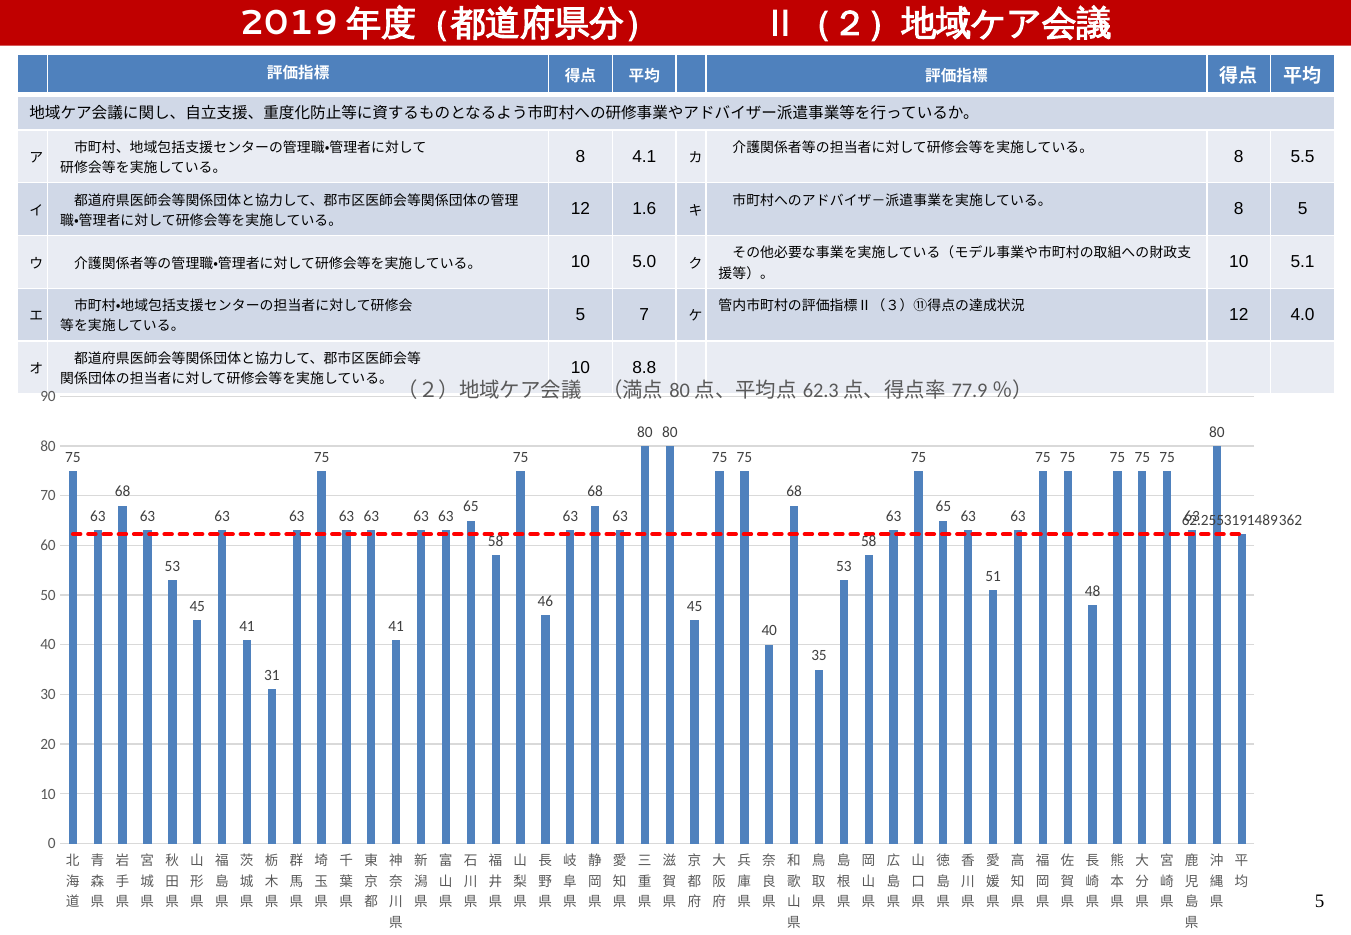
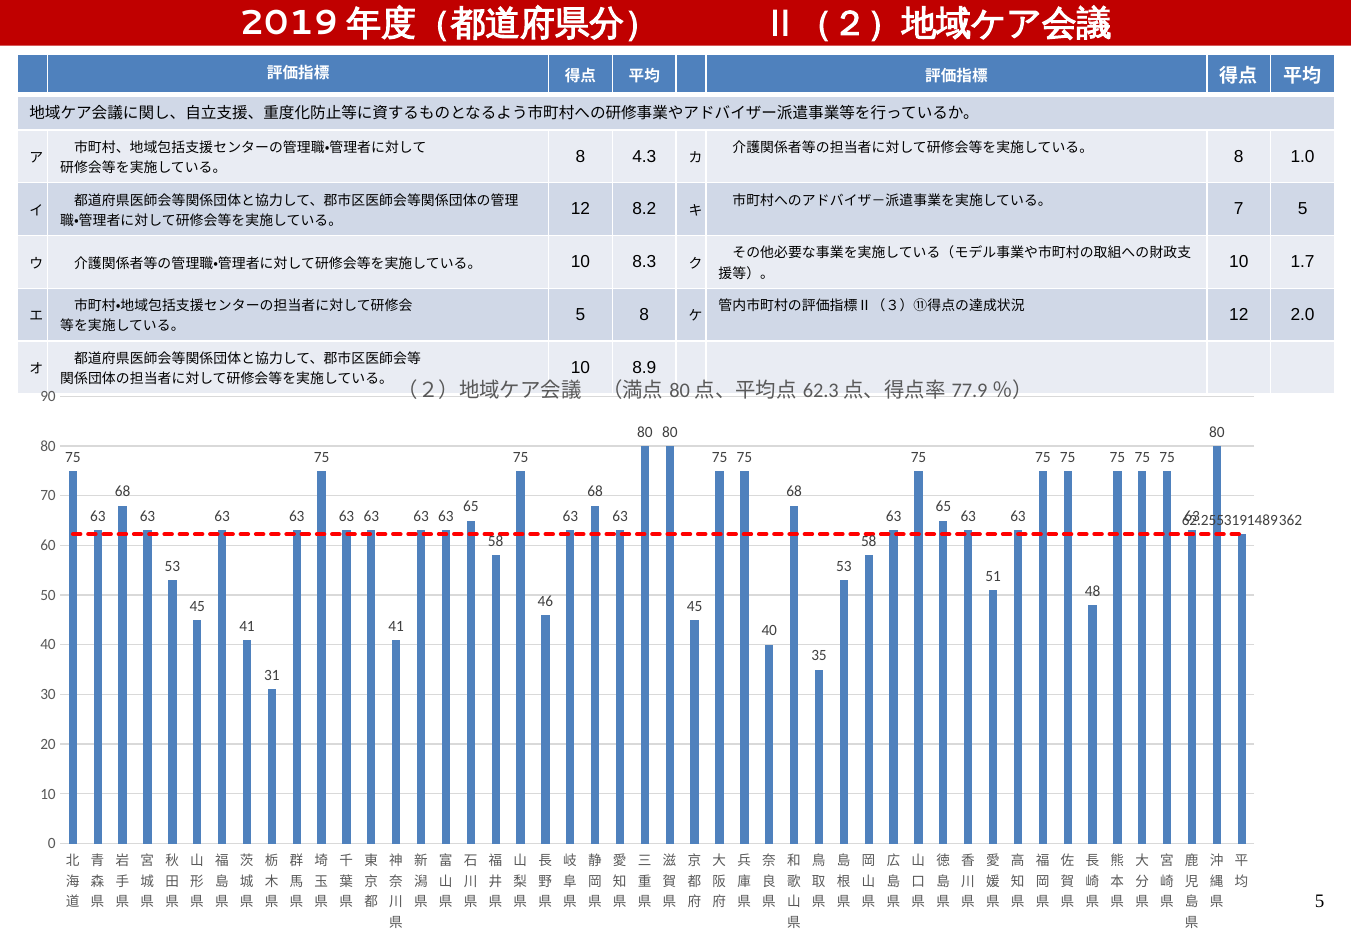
5.5: 5.5 -> 1.0
4.1: 4.1 -> 4.3
8 at (1239, 209): 8 -> 7
1.6: 1.6 -> 8.2
5.1: 5.1 -> 1.7
5.0: 5.0 -> 8.3
4.0: 4.0 -> 2.0
5 7: 7 -> 8
8.8: 8.8 -> 8.9
